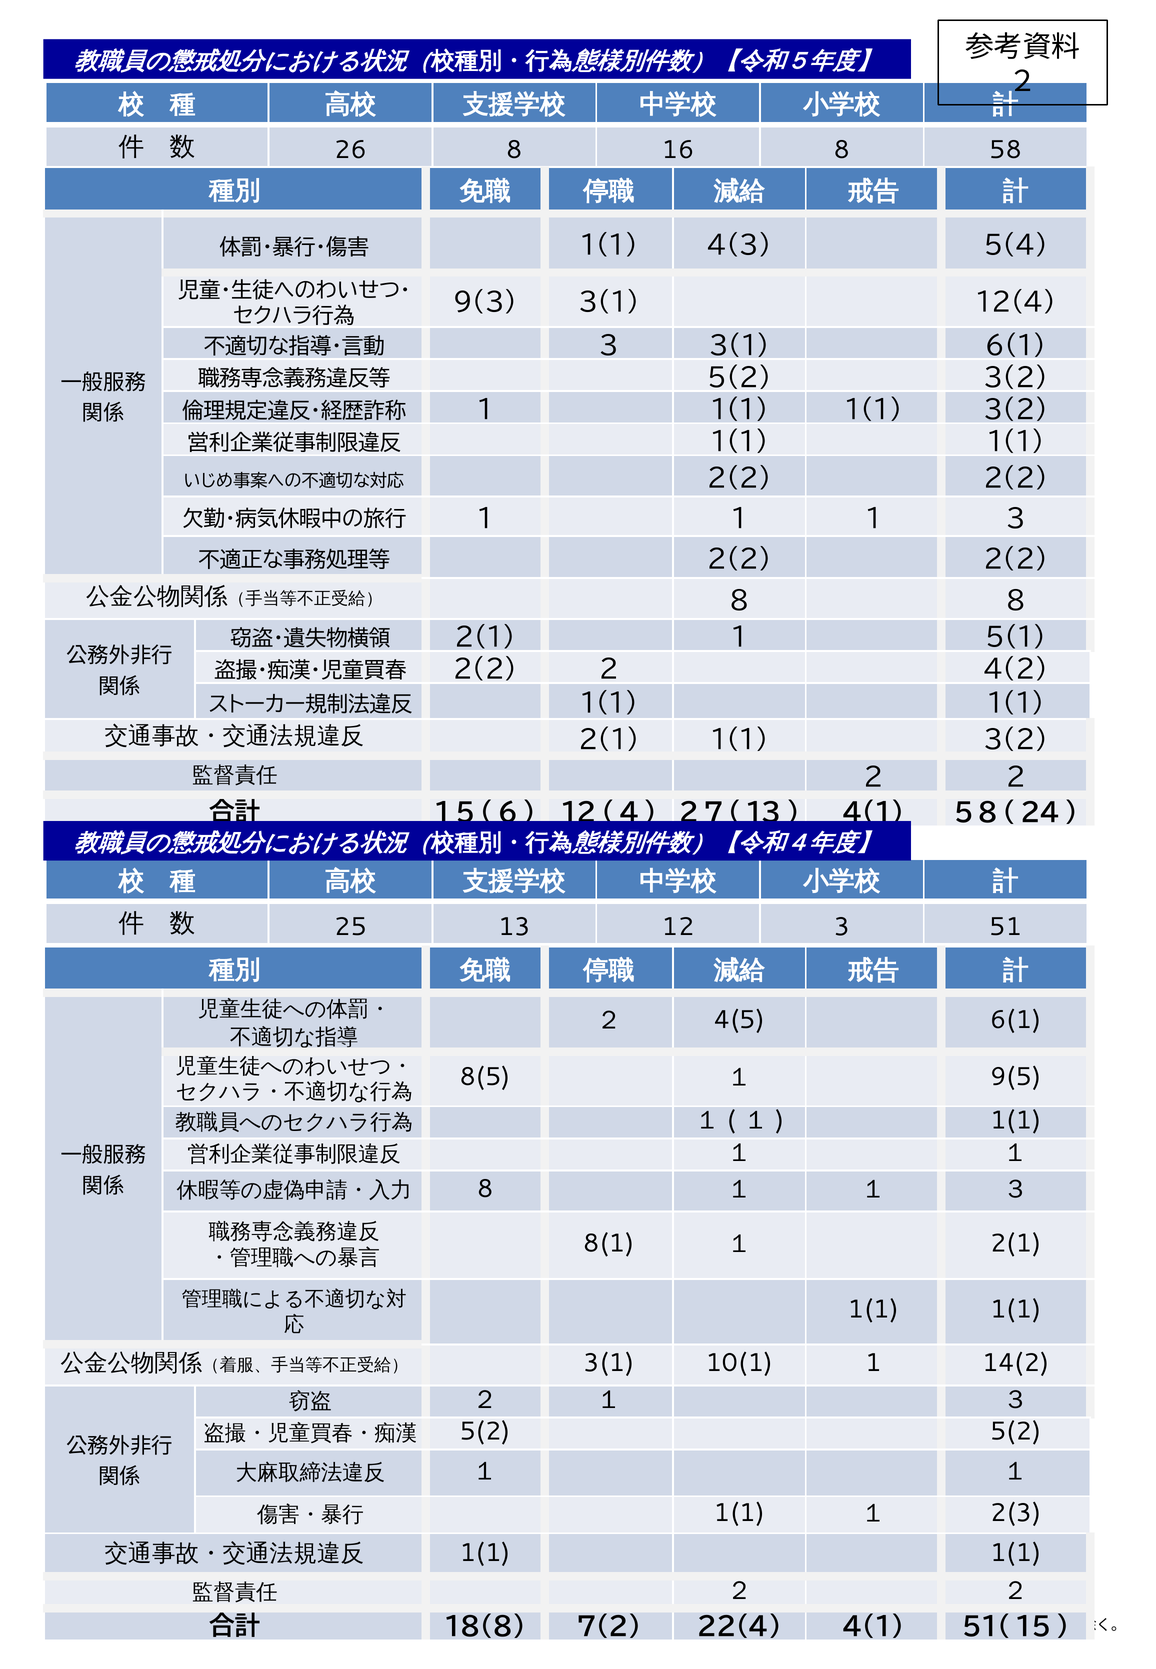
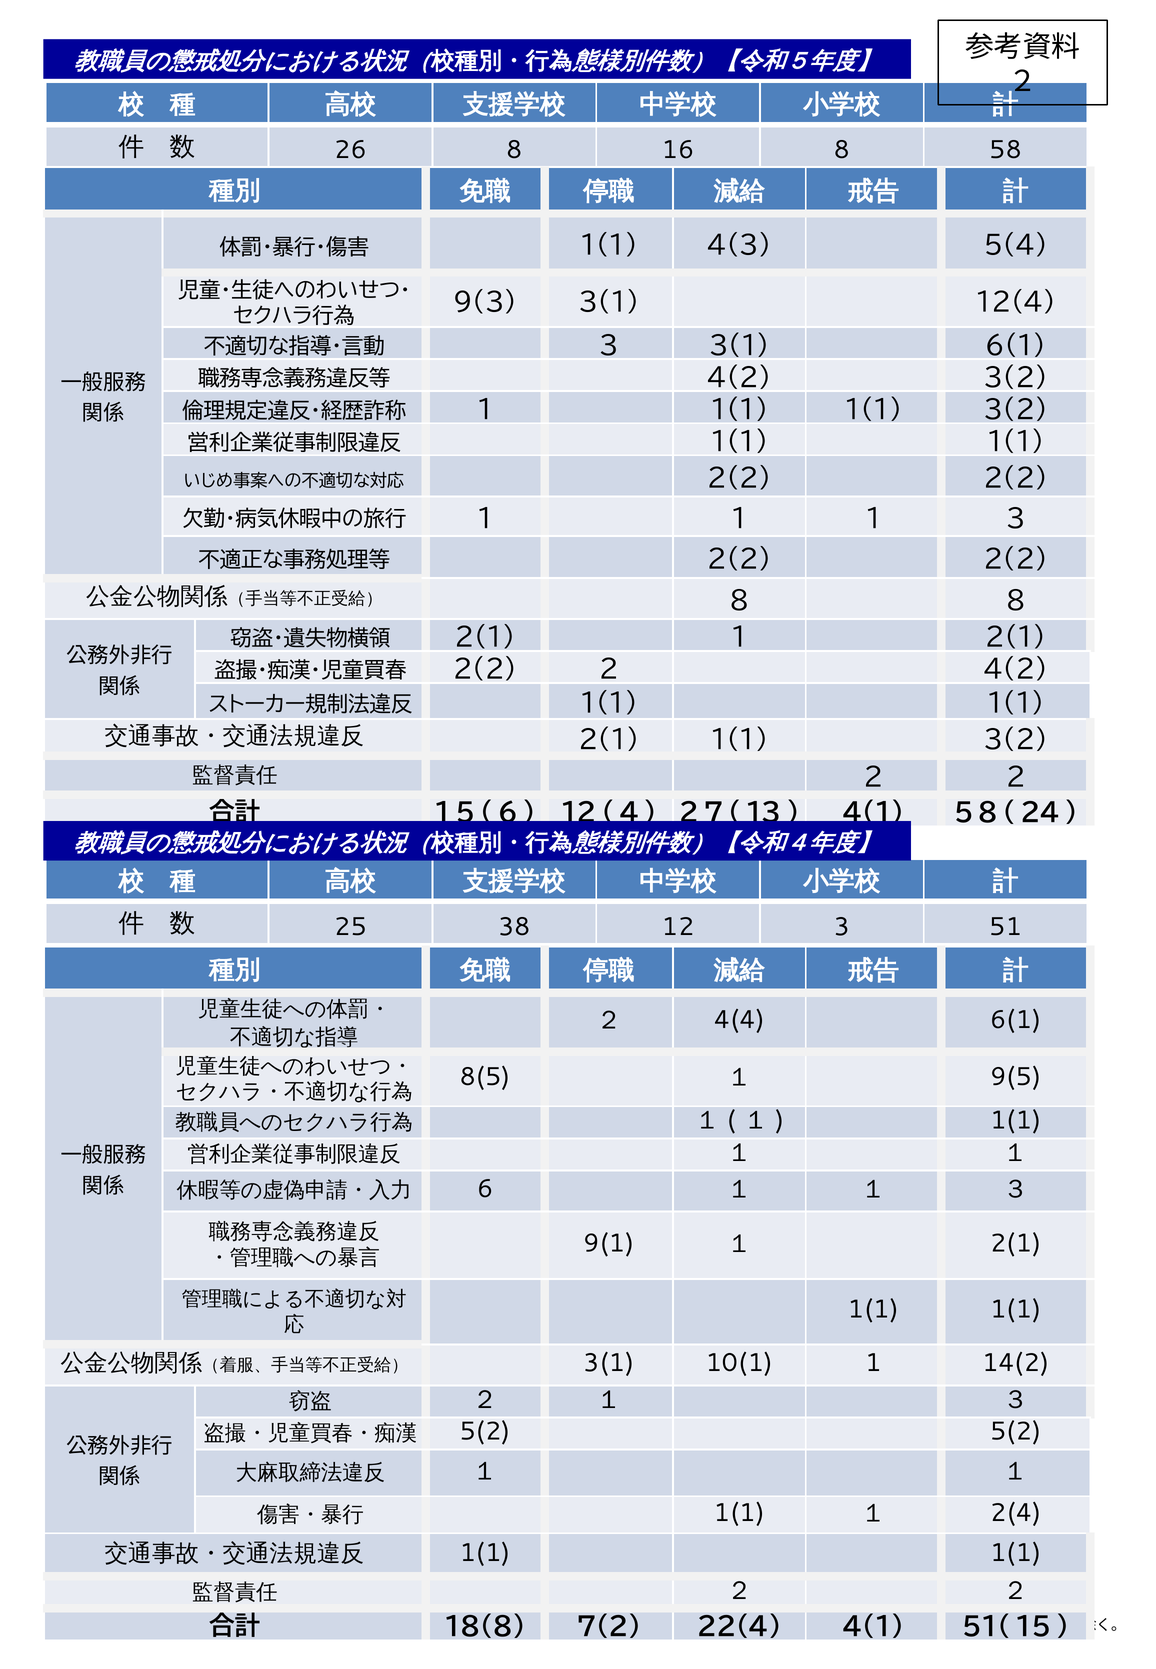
5(2 at (739, 378): 5(2 -> 4(2
1 5(1: 5(1 -> 2(1
13: 13 -> 38
4(5: 4(5 -> 4(4
8 at (485, 1189): 8 -> 6
8(1: 8(1 -> 9(1
2(3: 2(3 -> 2(4
